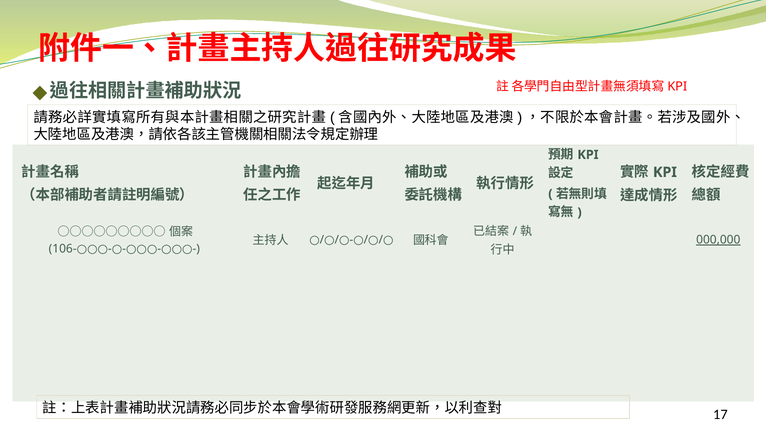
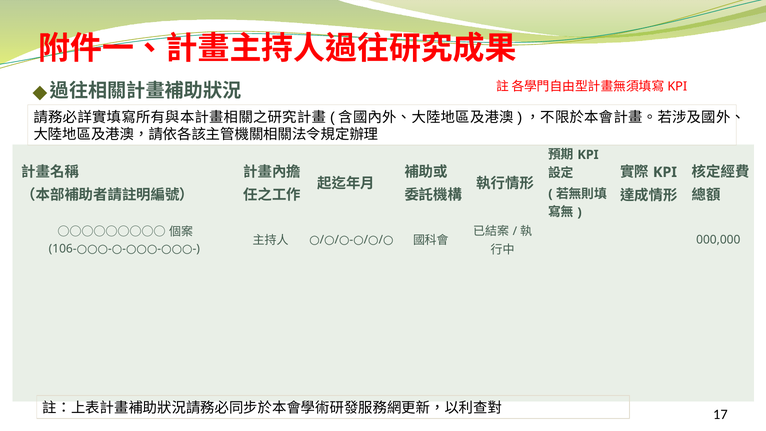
000,000 underline: present -> none
